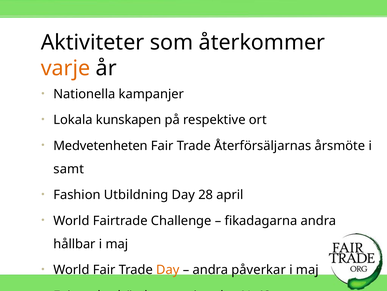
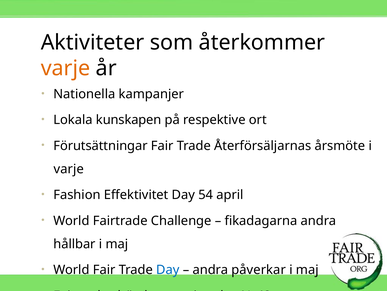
Medvetenheten: Medvetenheten -> Förutsättningar
samt at (69, 169): samt -> varje
Utbildning: Utbildning -> Effektivitet
28: 28 -> 54
Day at (168, 269) colour: orange -> blue
